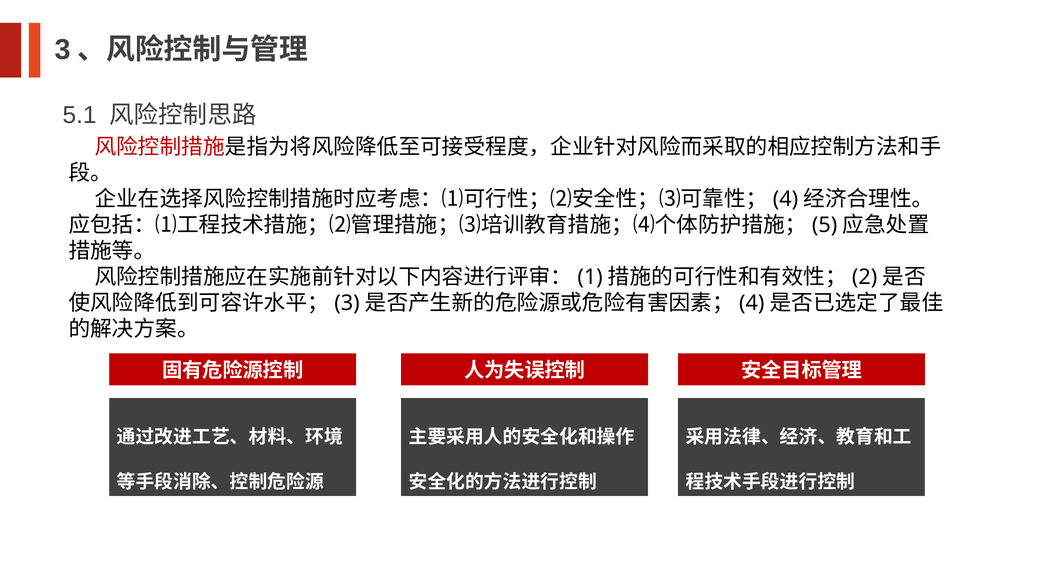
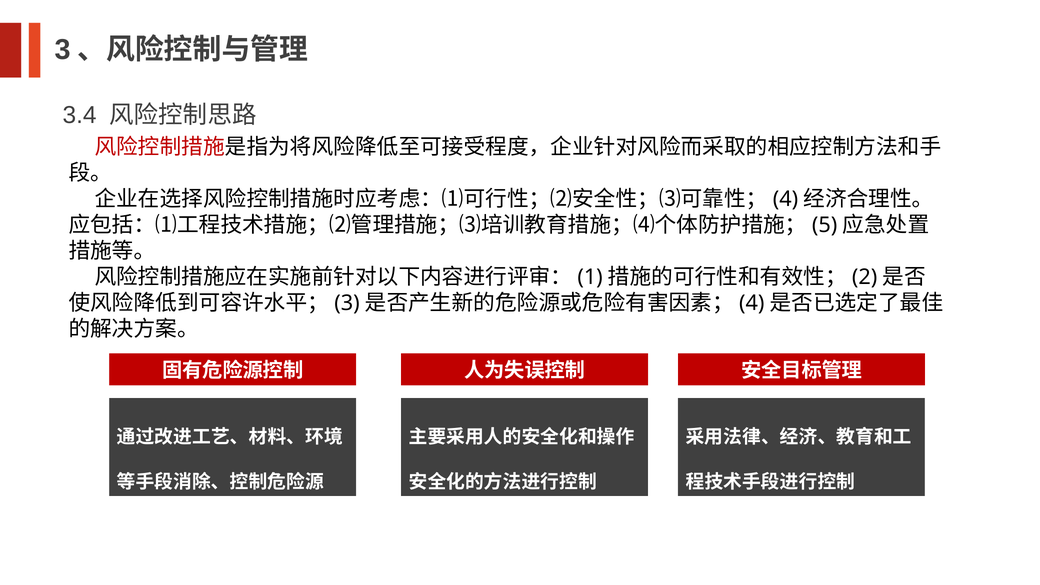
5.1: 5.1 -> 3.4
